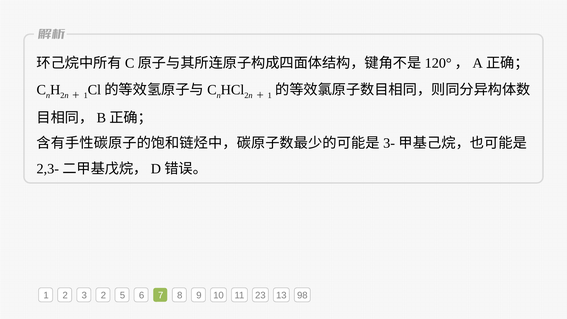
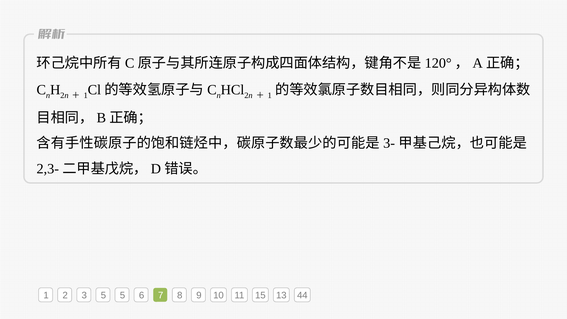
3 2: 2 -> 5
23: 23 -> 15
98: 98 -> 44
